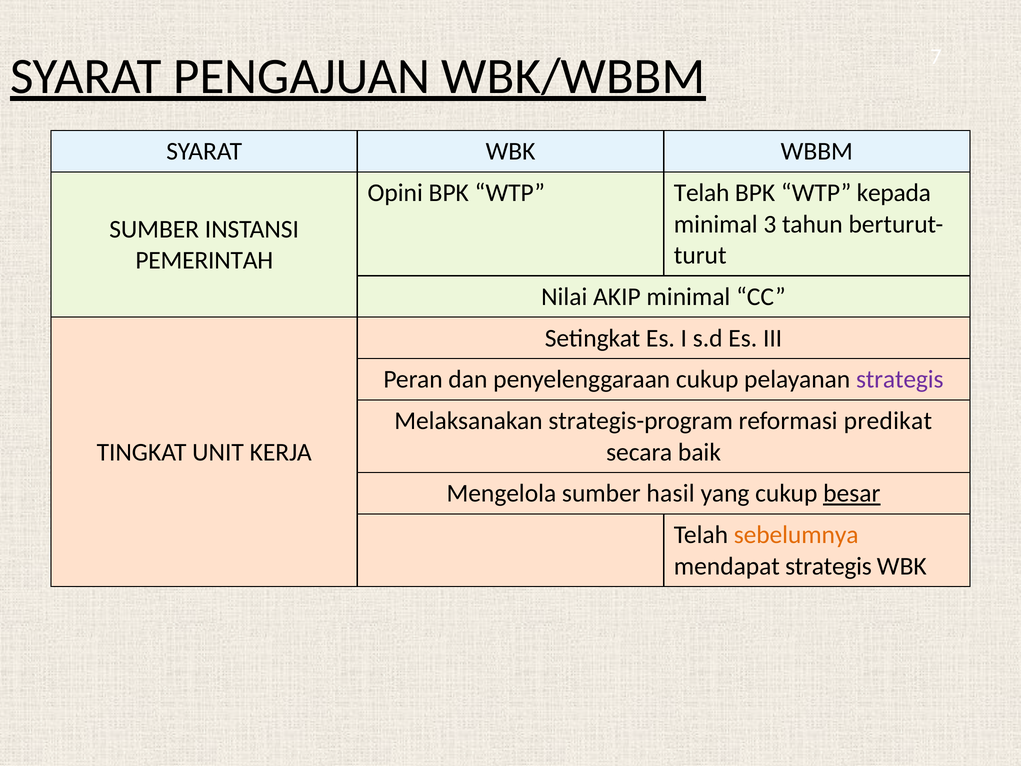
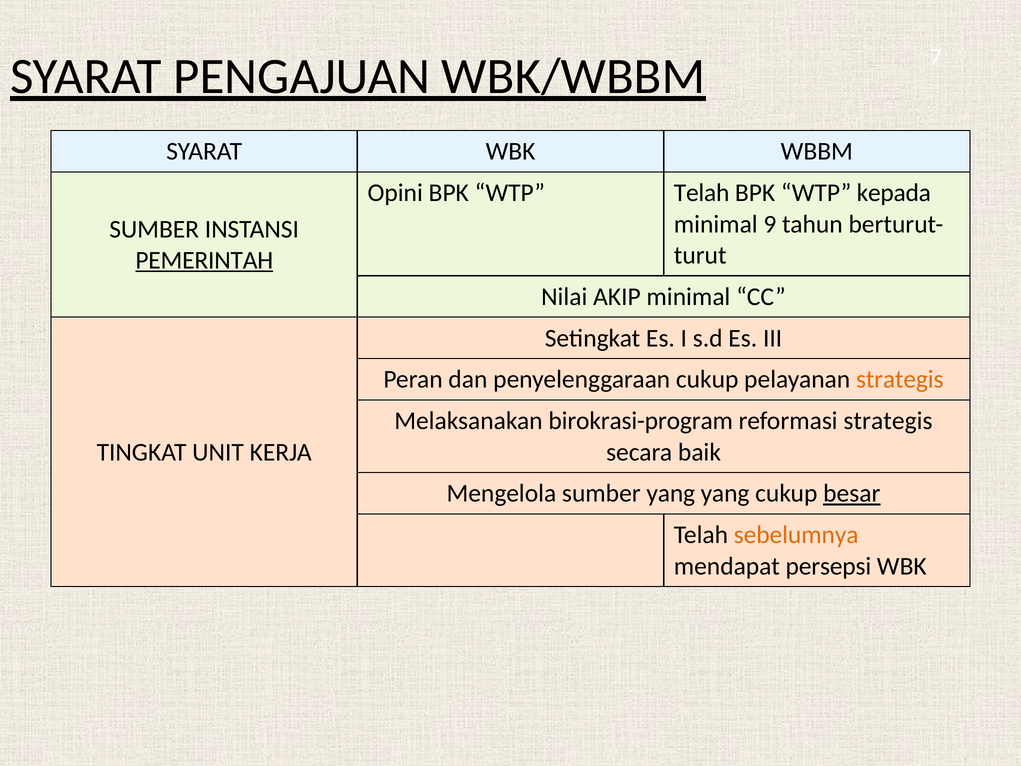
3: 3 -> 9
PEMERINTAH underline: none -> present
strategis at (900, 379) colour: purple -> orange
strategis-program: strategis-program -> birokrasi-program
reformasi predikat: predikat -> strategis
sumber hasil: hasil -> yang
mendapat strategis: strategis -> persepsi
